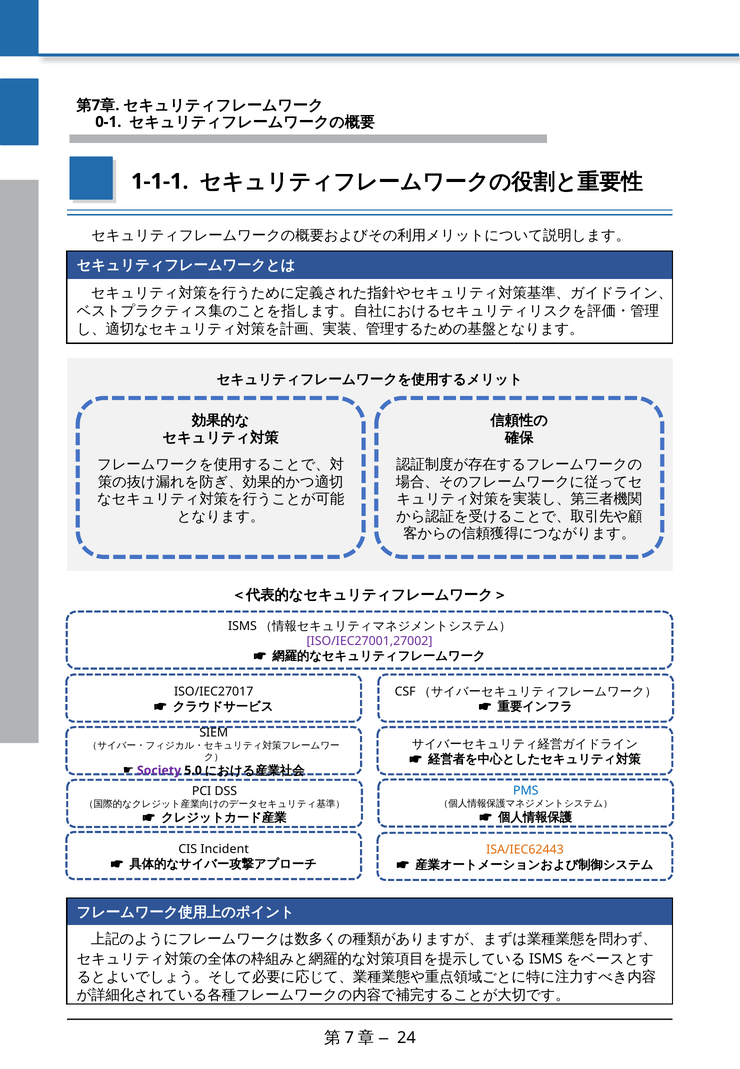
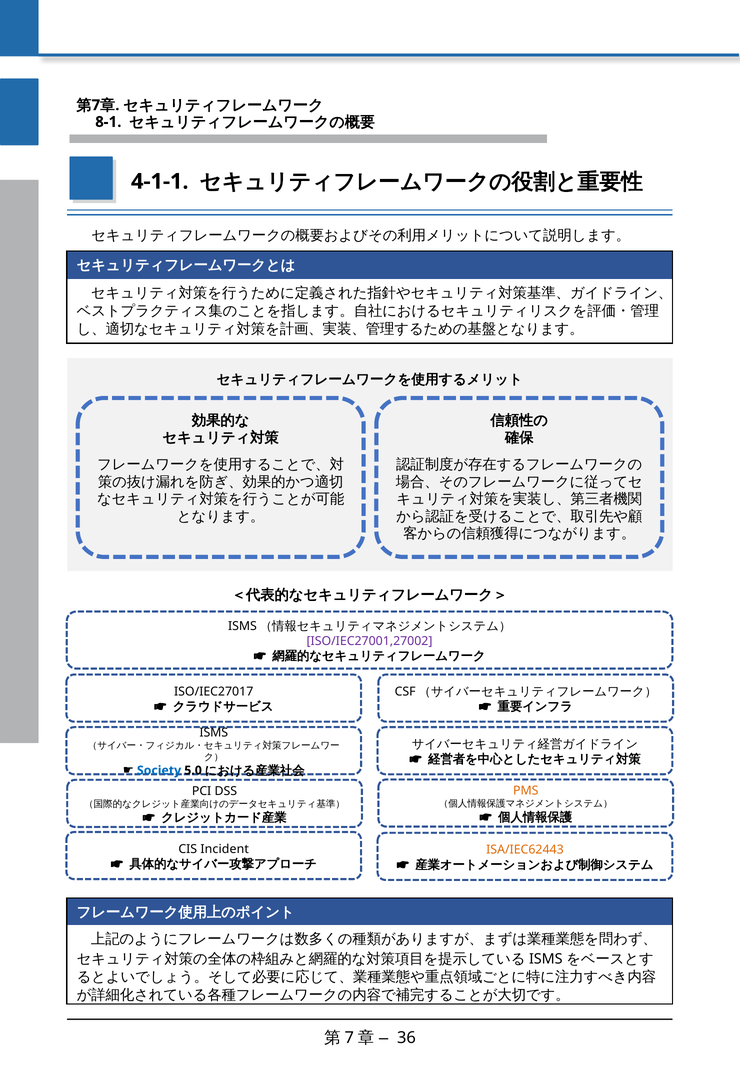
0-1: 0-1 -> 8-1
1-1-1: 1-1-1 -> 4-1-1
SIEM at (214, 733): SIEM -> ISMS
Society colour: purple -> blue
PMS colour: blue -> orange
24: 24 -> 36
